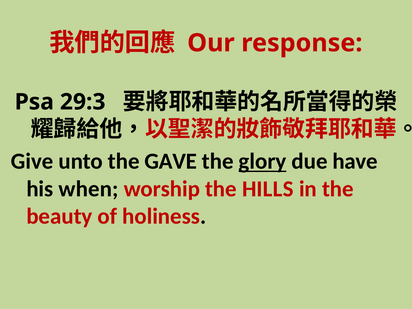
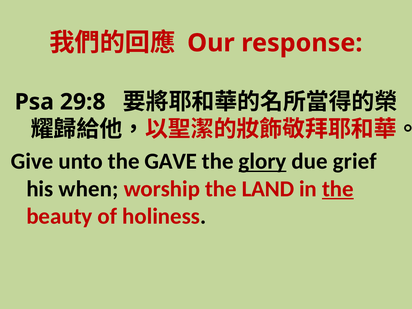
29:3: 29:3 -> 29:8
have: have -> grief
HILLS: HILLS -> LAND
the at (338, 189) underline: none -> present
